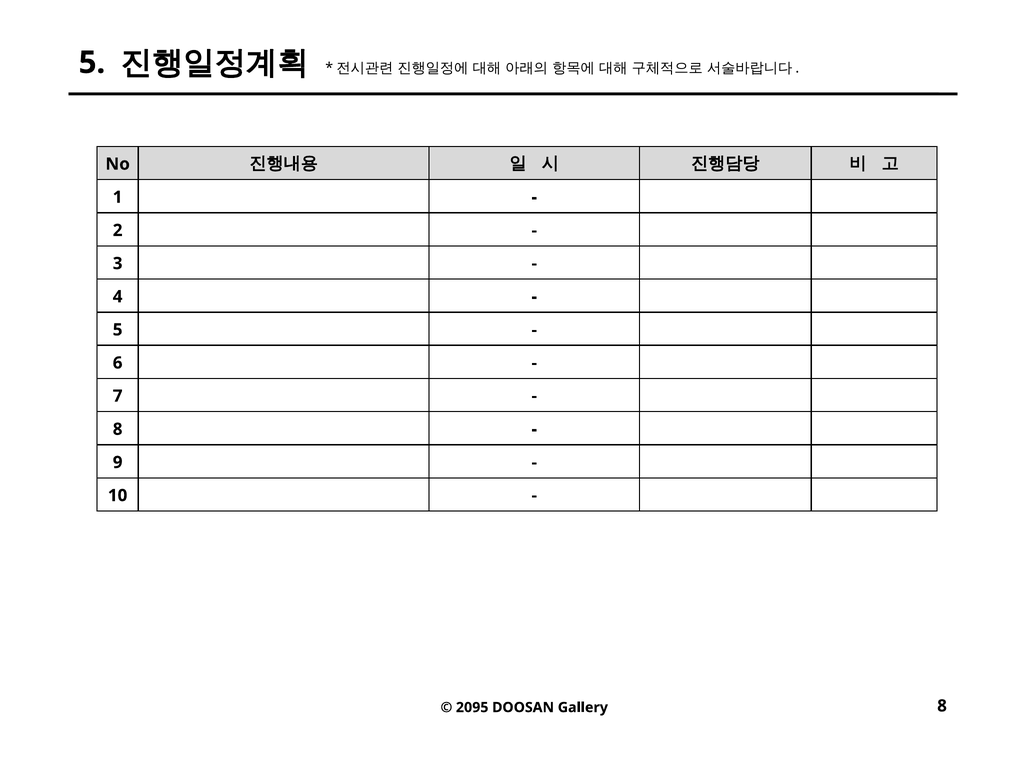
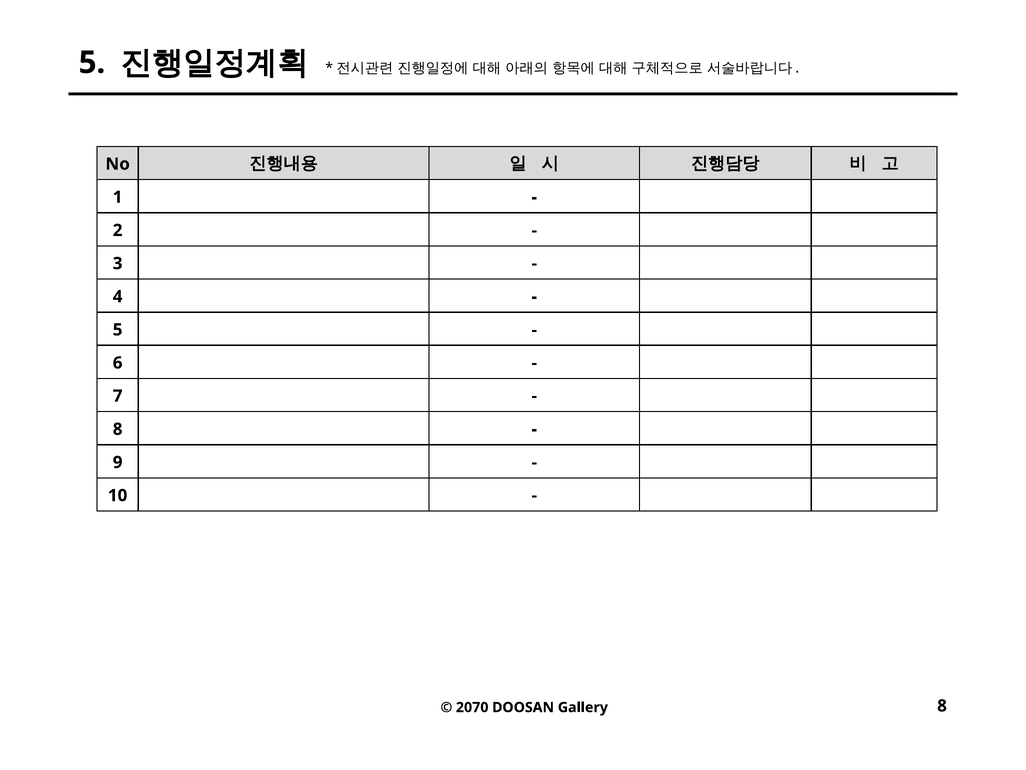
2095: 2095 -> 2070
